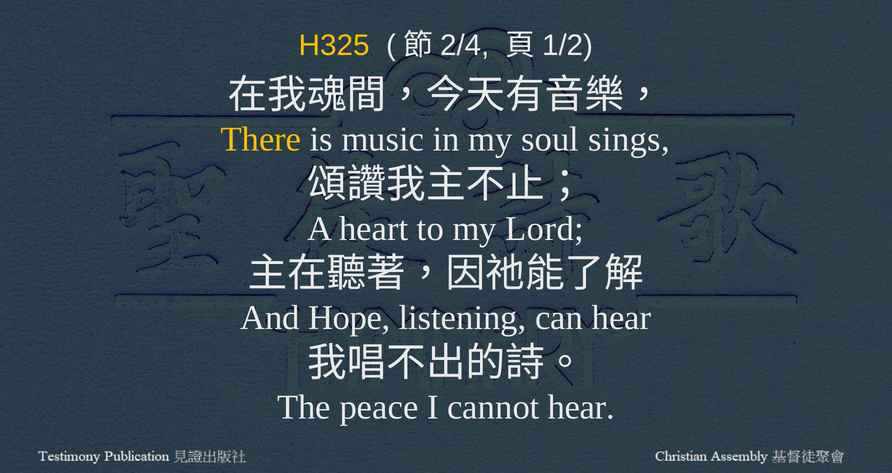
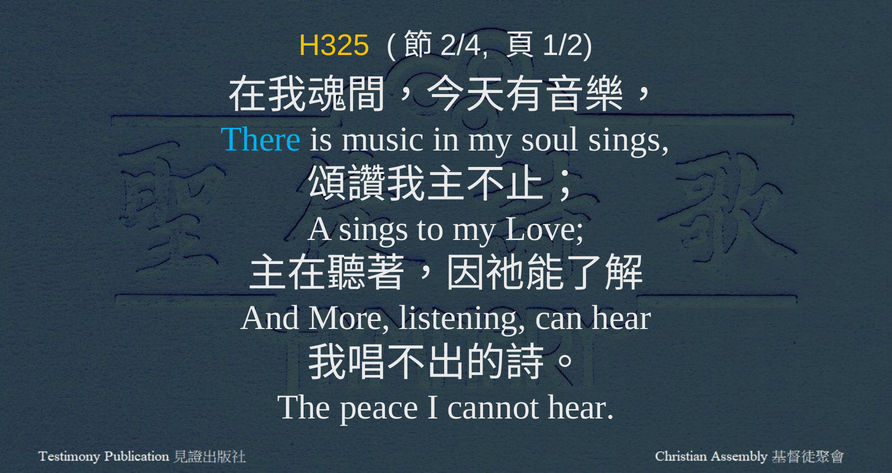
There colour: yellow -> light blue
A heart: heart -> sings
Lord: Lord -> Love
Hope: Hope -> More
